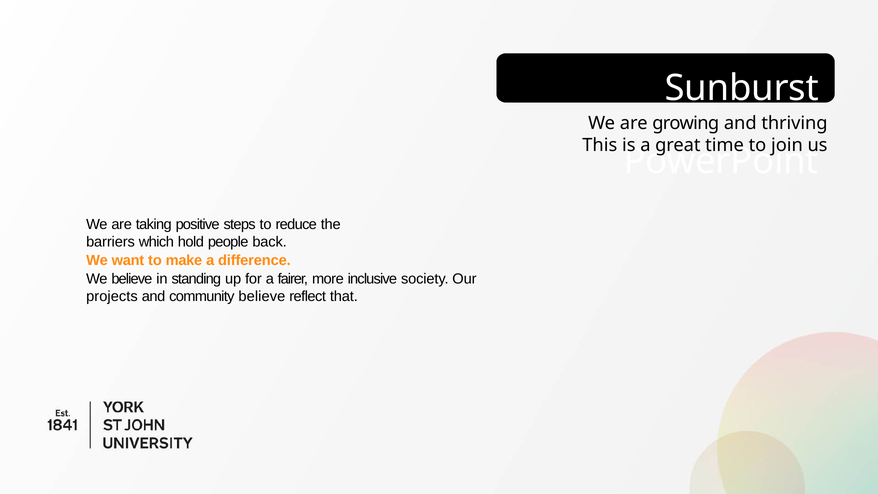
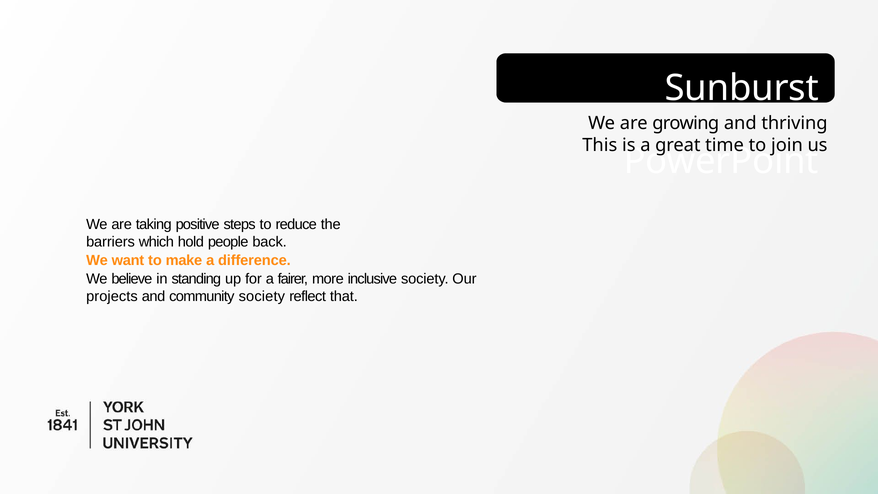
community believe: believe -> society
